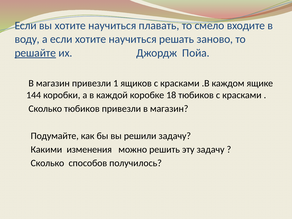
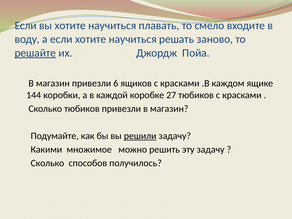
1: 1 -> 6
18: 18 -> 27
решили underline: none -> present
изменения: изменения -> множимое
